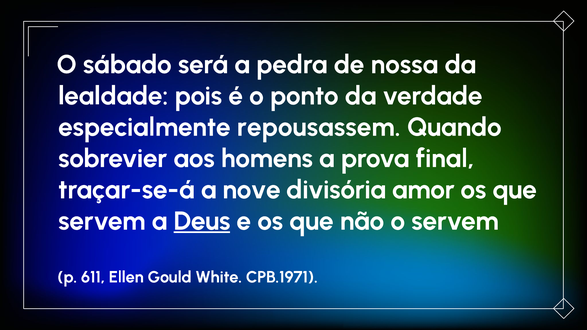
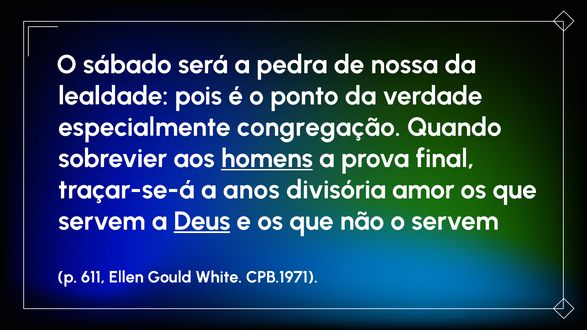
repousassem: repousassem -> congregação
homens underline: none -> present
nove: nove -> anos
